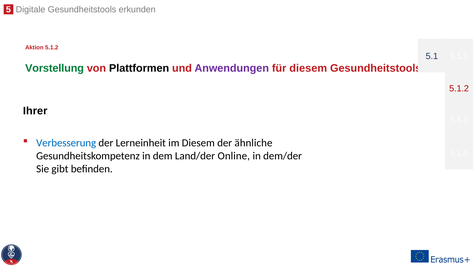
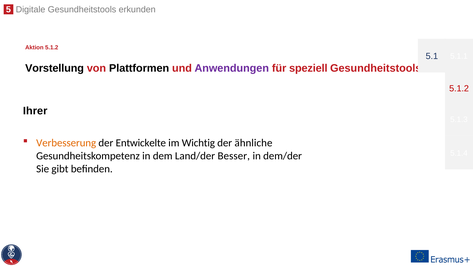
Vorstellung colour: green -> black
für diesem: diesem -> speziell
Verbesserung colour: blue -> orange
Lerneinheit: Lerneinheit -> Entwickelte
im Diesem: Diesem -> Wichtig
Online: Online -> Besser
